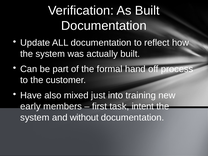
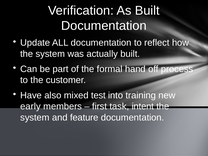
just: just -> test
without: without -> feature
